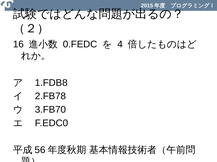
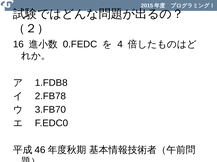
56: 56 -> 46
